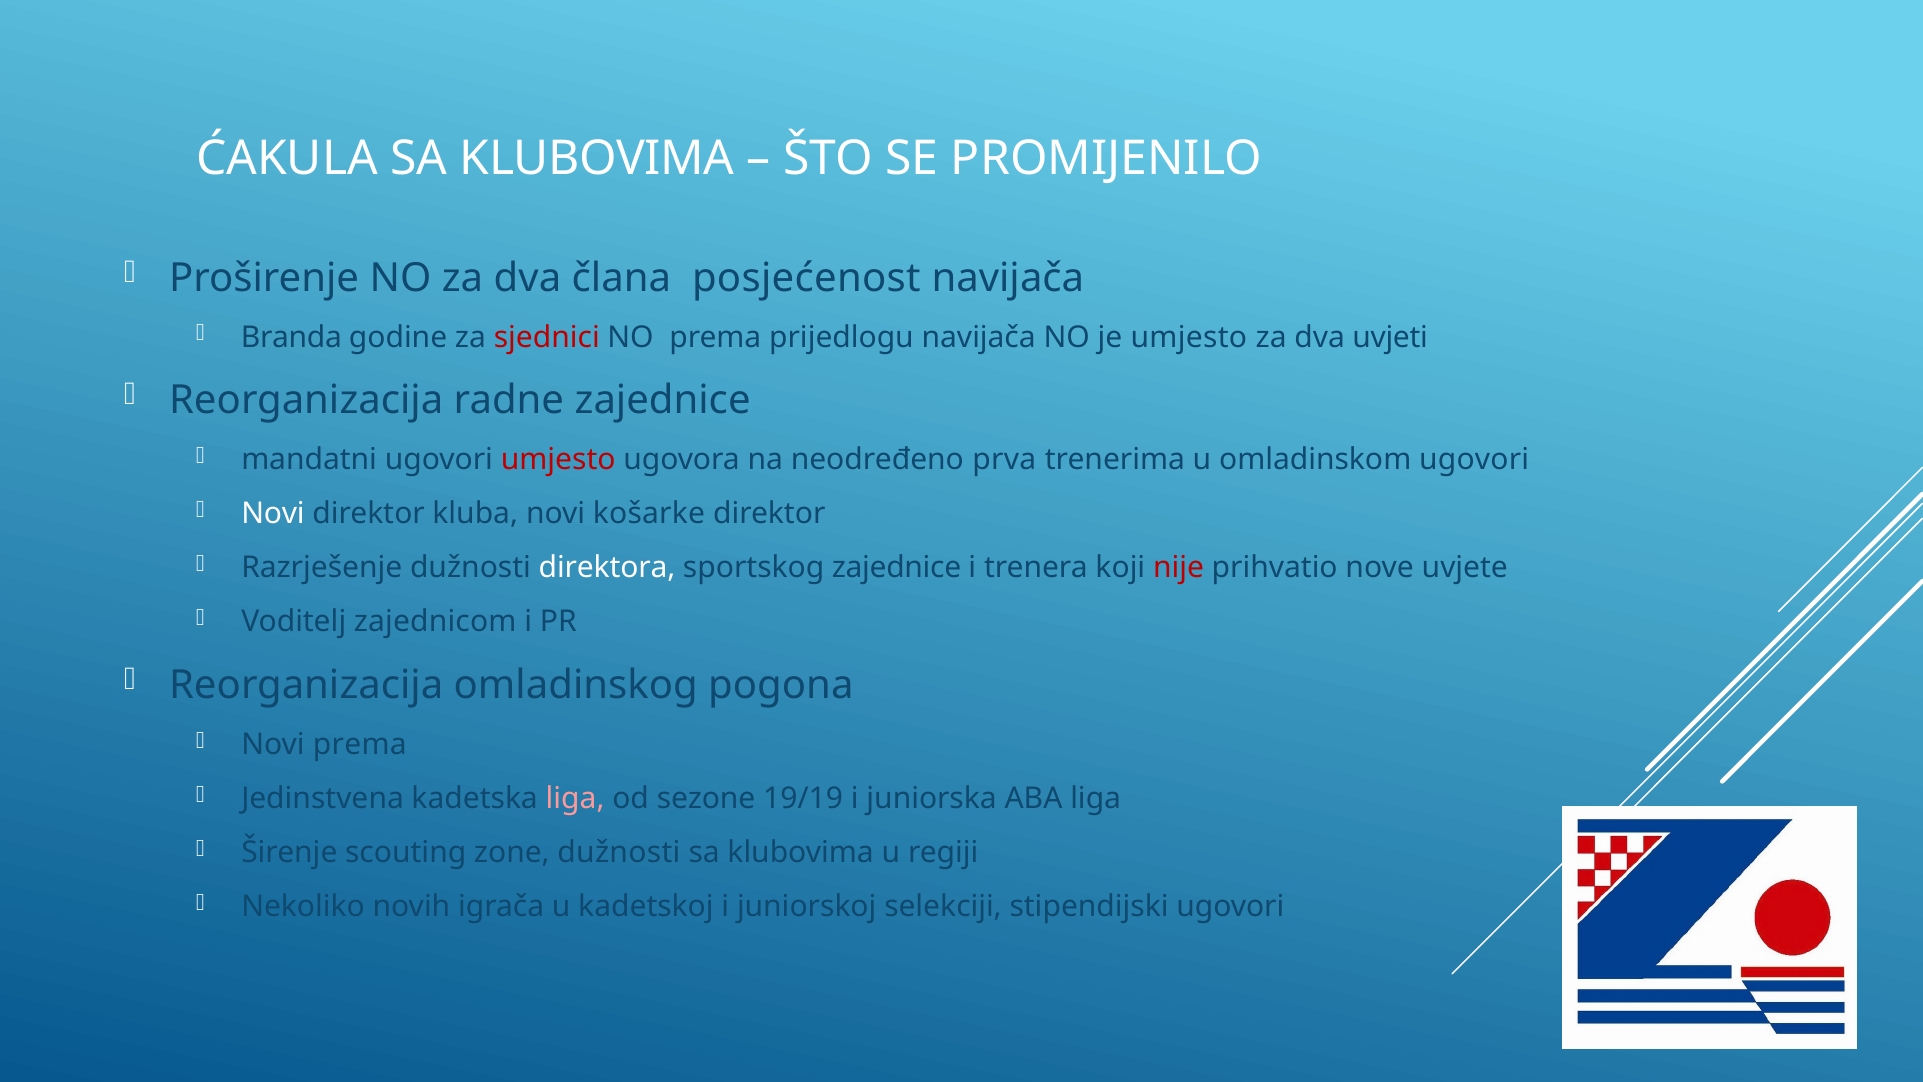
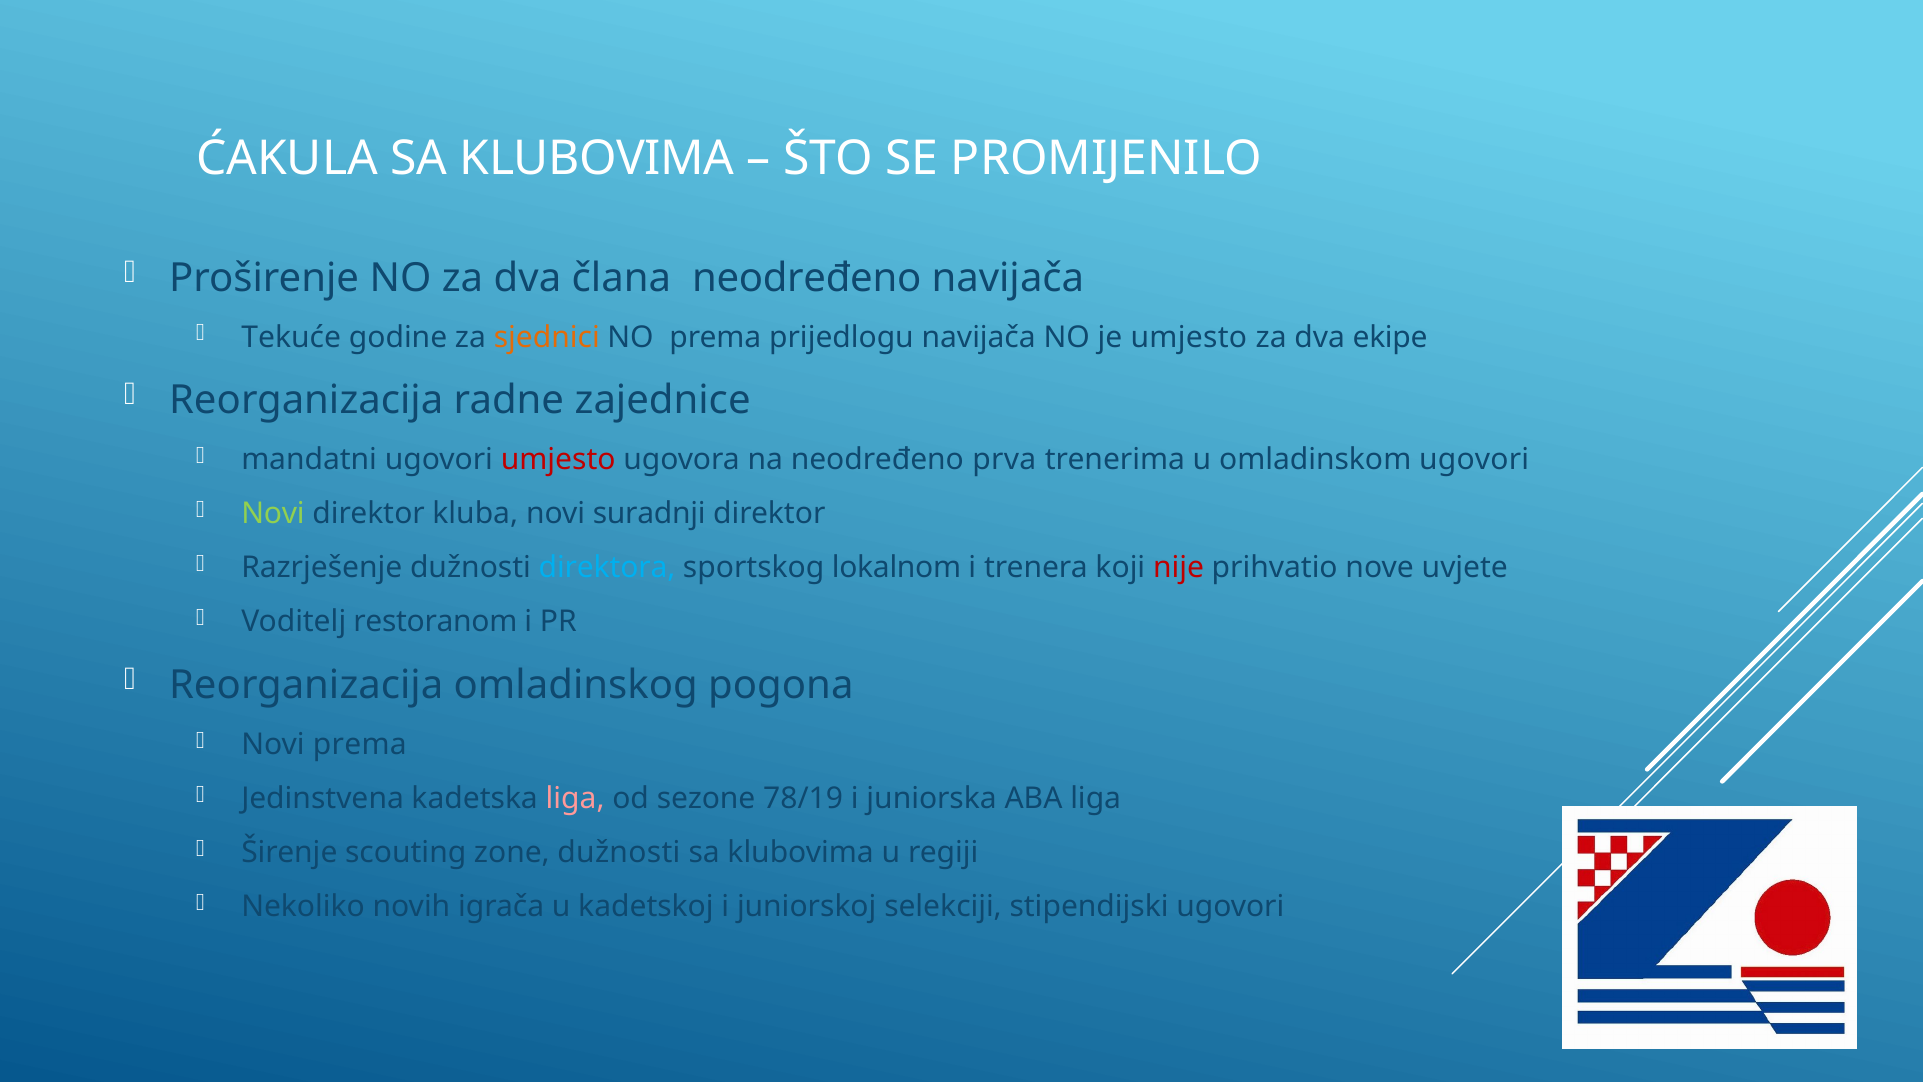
člana posjećenost: posjećenost -> neodređeno
Branda: Branda -> Tekuće
sjednici colour: red -> orange
uvjeti: uvjeti -> ekipe
Novi at (273, 514) colour: white -> light green
košarke: košarke -> suradnji
direktora colour: white -> light blue
sportskog zajednice: zajednice -> lokalnom
zajednicom: zajednicom -> restoranom
19/19: 19/19 -> 78/19
